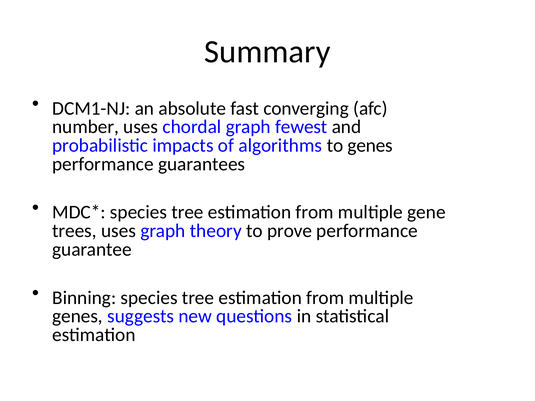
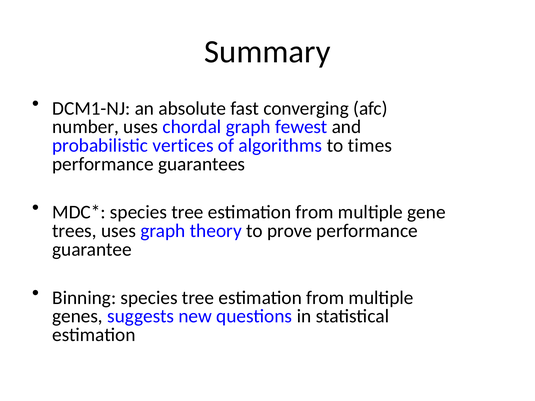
impacts: impacts -> vertices
to genes: genes -> times
